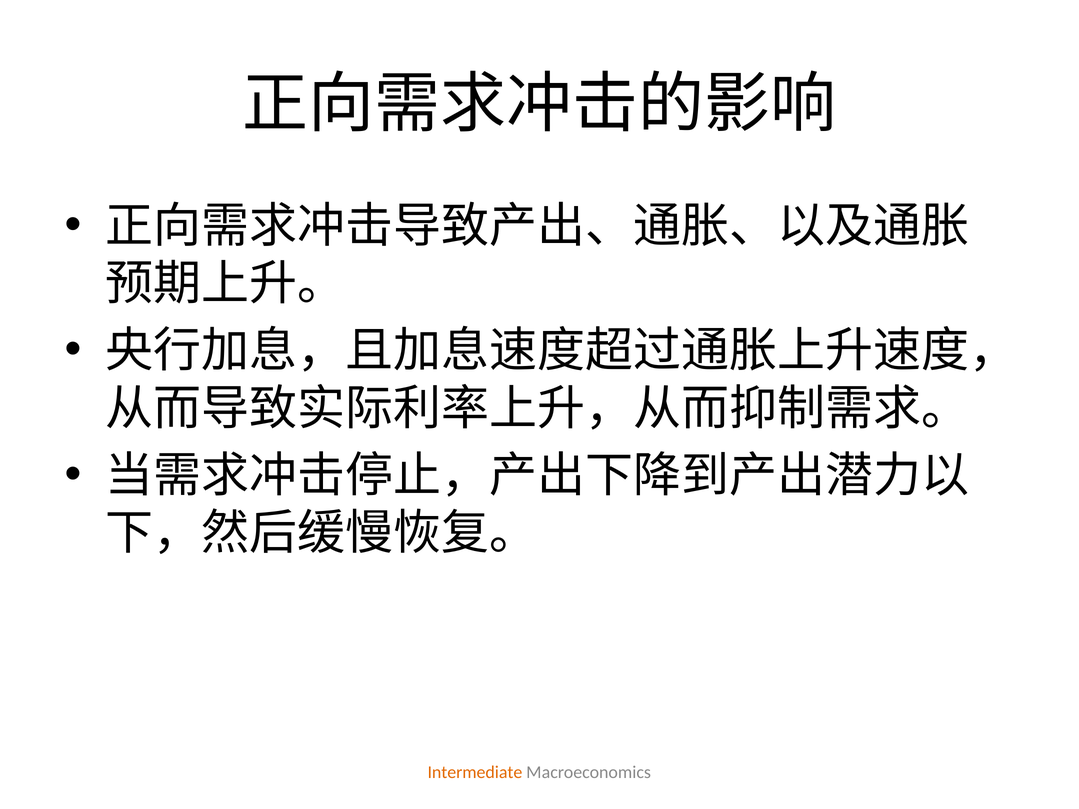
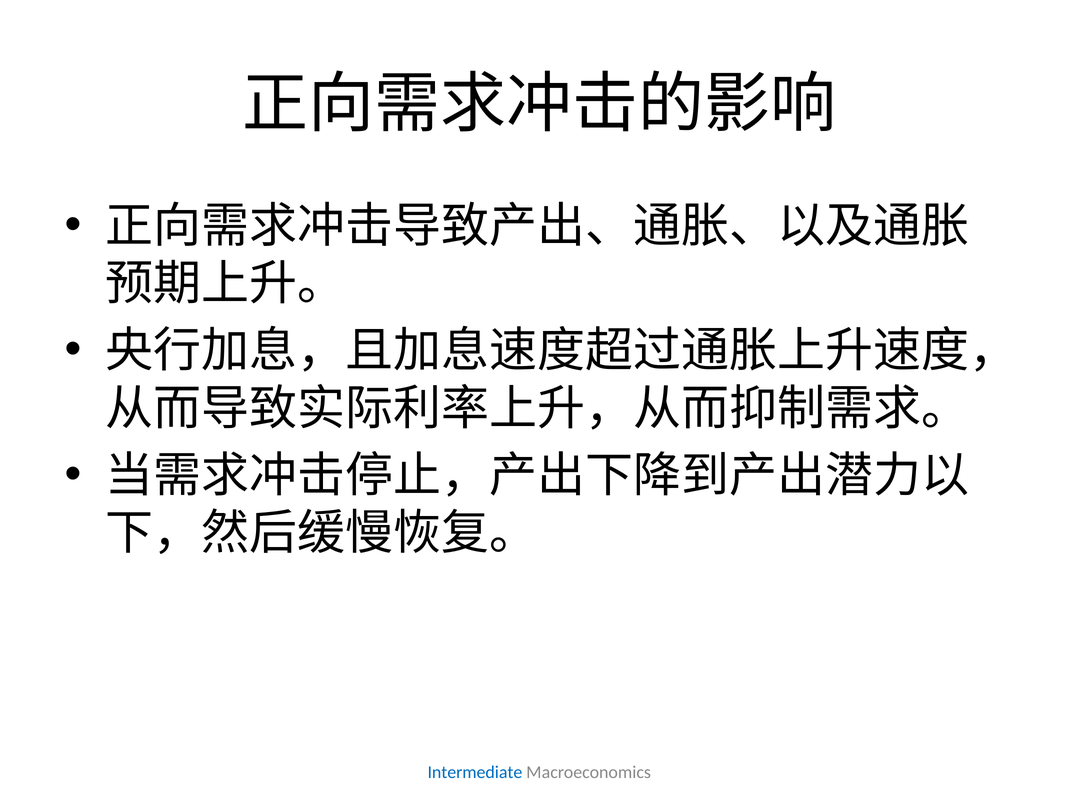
Intermediate colour: orange -> blue
